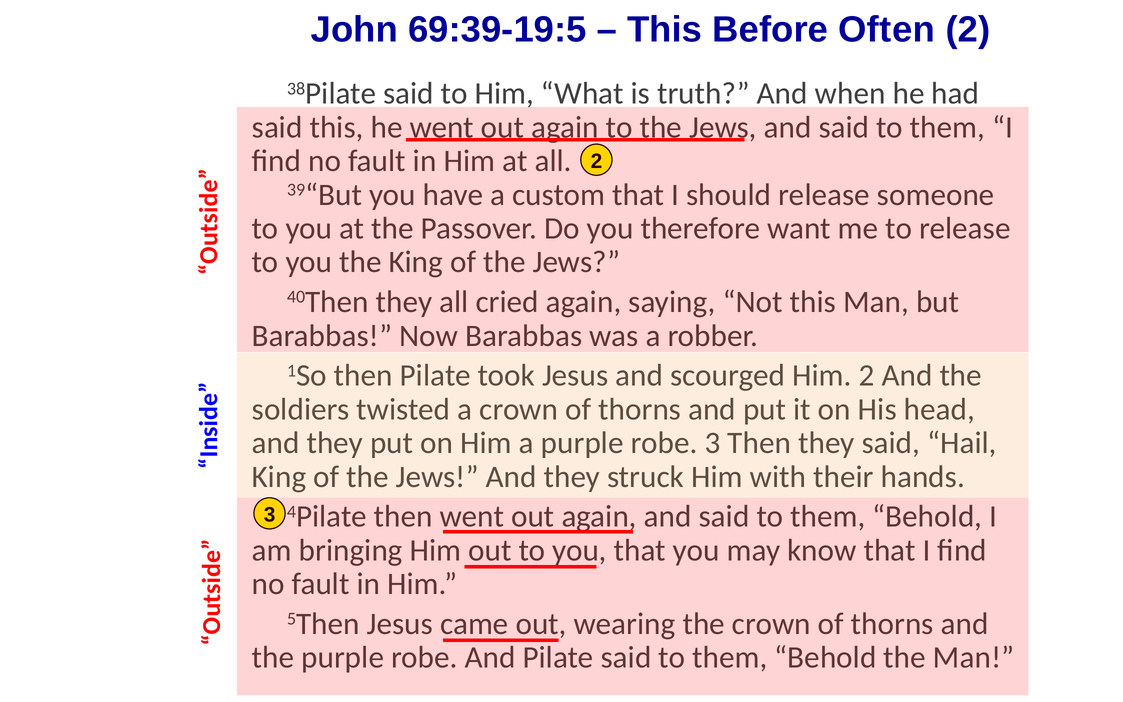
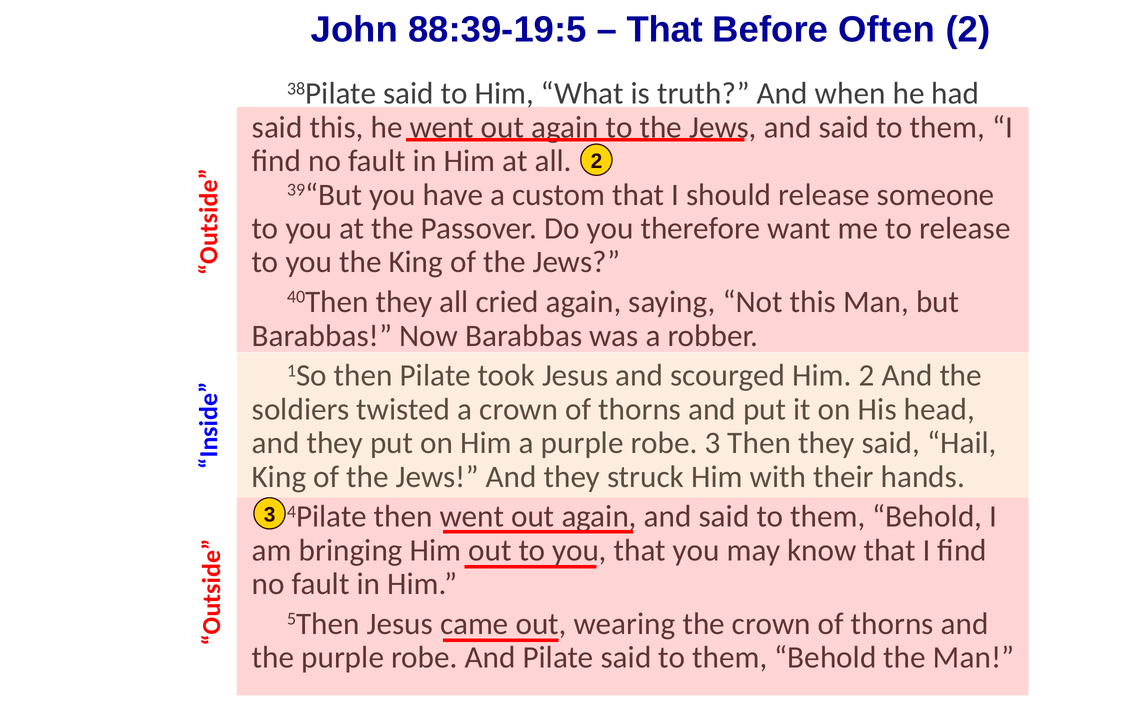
69:39-19:5: 69:39-19:5 -> 88:39-19:5
This at (665, 29): This -> That
